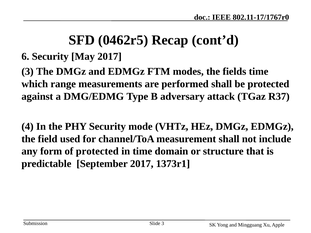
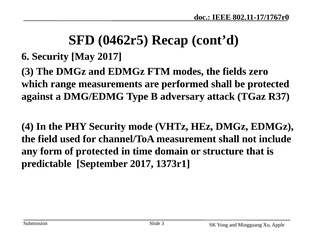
fields time: time -> zero
